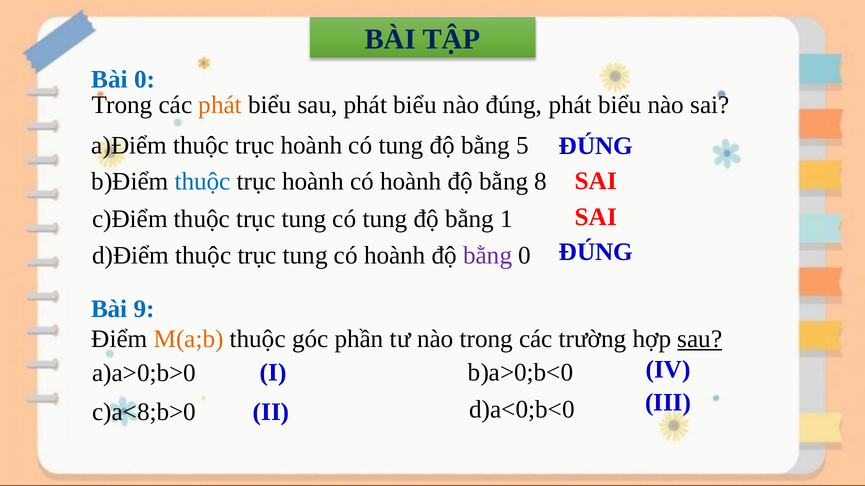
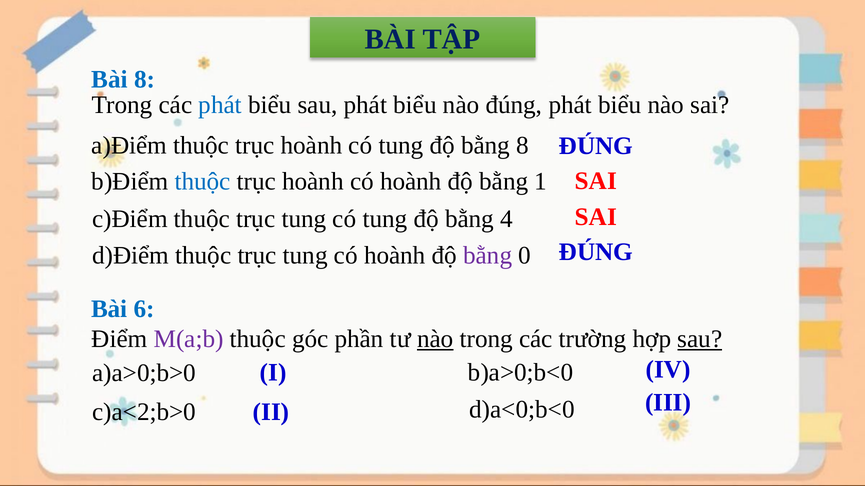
Bài 0: 0 -> 8
phát at (220, 105) colour: orange -> blue
bằng 5: 5 -> 8
8: 8 -> 1
1: 1 -> 4
9: 9 -> 6
M(a;b colour: orange -> purple
nào at (435, 340) underline: none -> present
c)a<8;b>0: c)a<8;b>0 -> c)a<2;b>0
